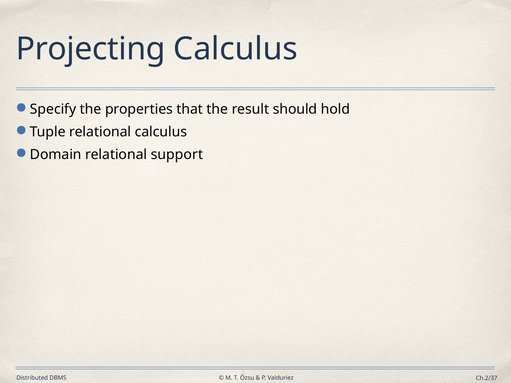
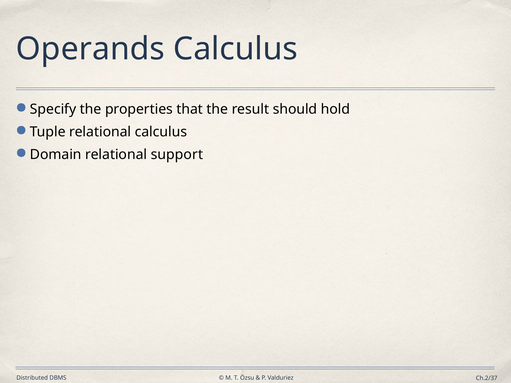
Projecting: Projecting -> Operands
